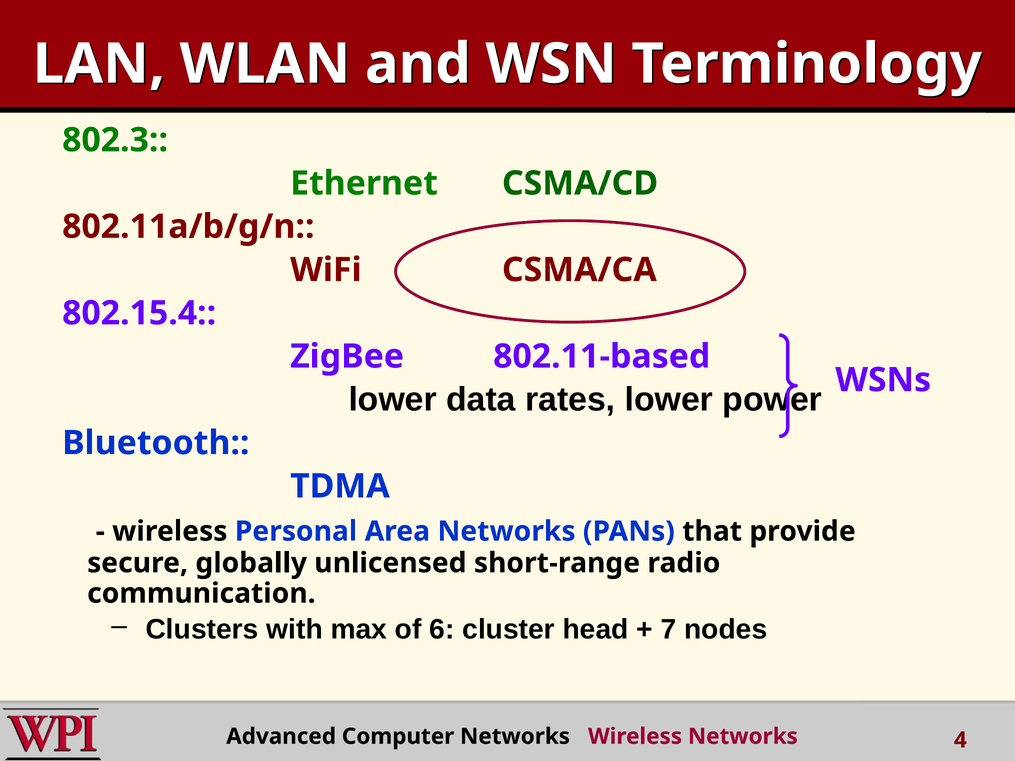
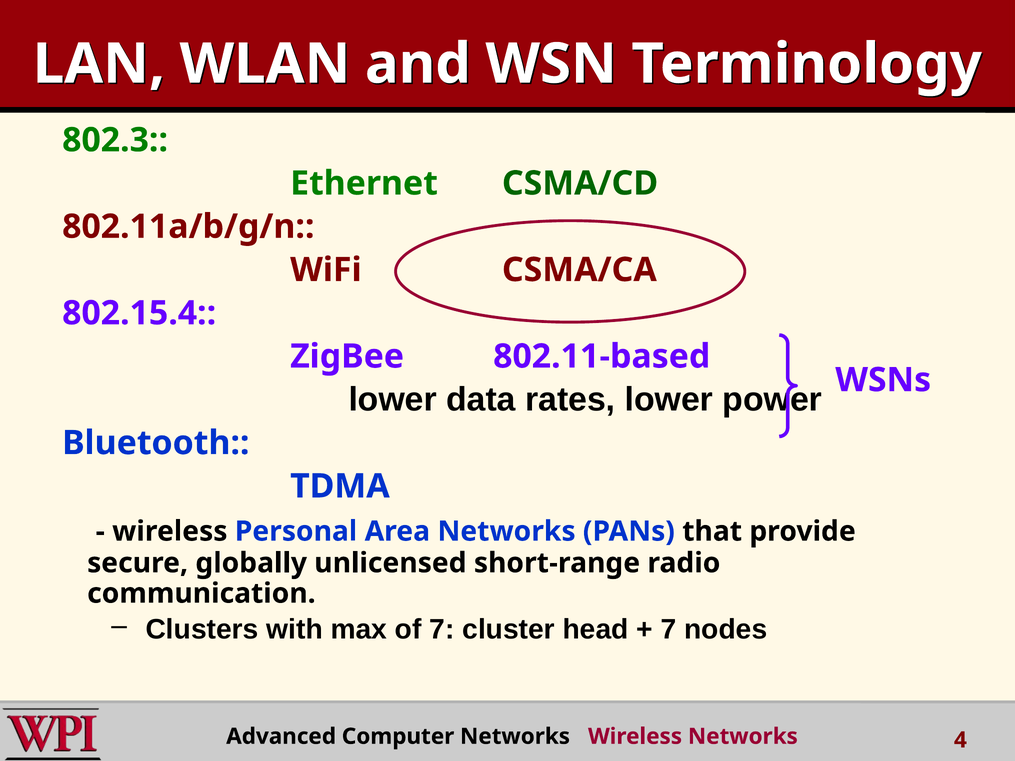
of 6: 6 -> 7
